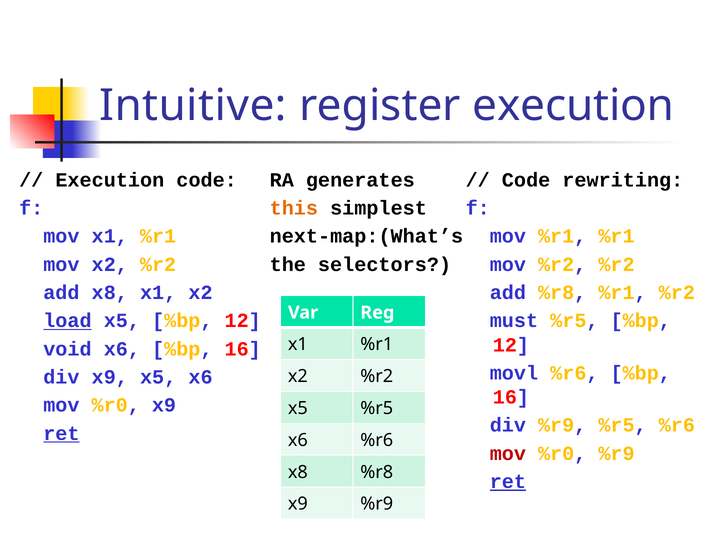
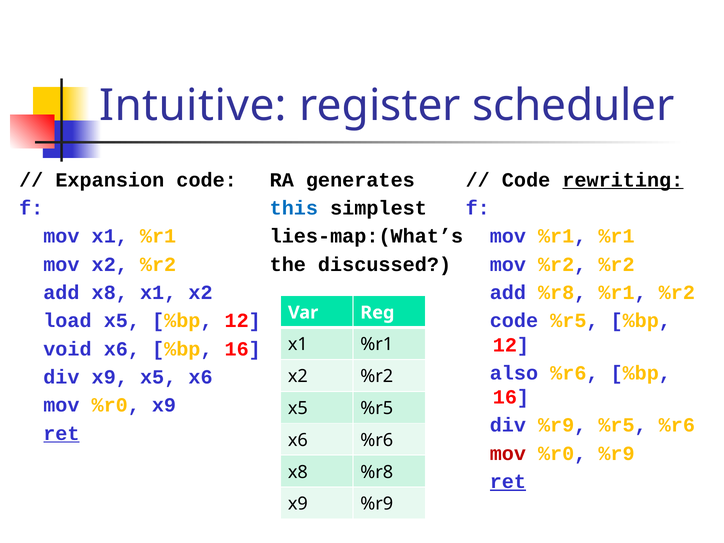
register execution: execution -> scheduler
Execution at (110, 180): Execution -> Expansion
rewriting underline: none -> present
this colour: orange -> blue
next-map:(What’s: next-map:(What’s -> lies-map:(What’s
selectors: selectors -> discussed
load underline: present -> none
must at (514, 321): must -> code
movl: movl -> also
